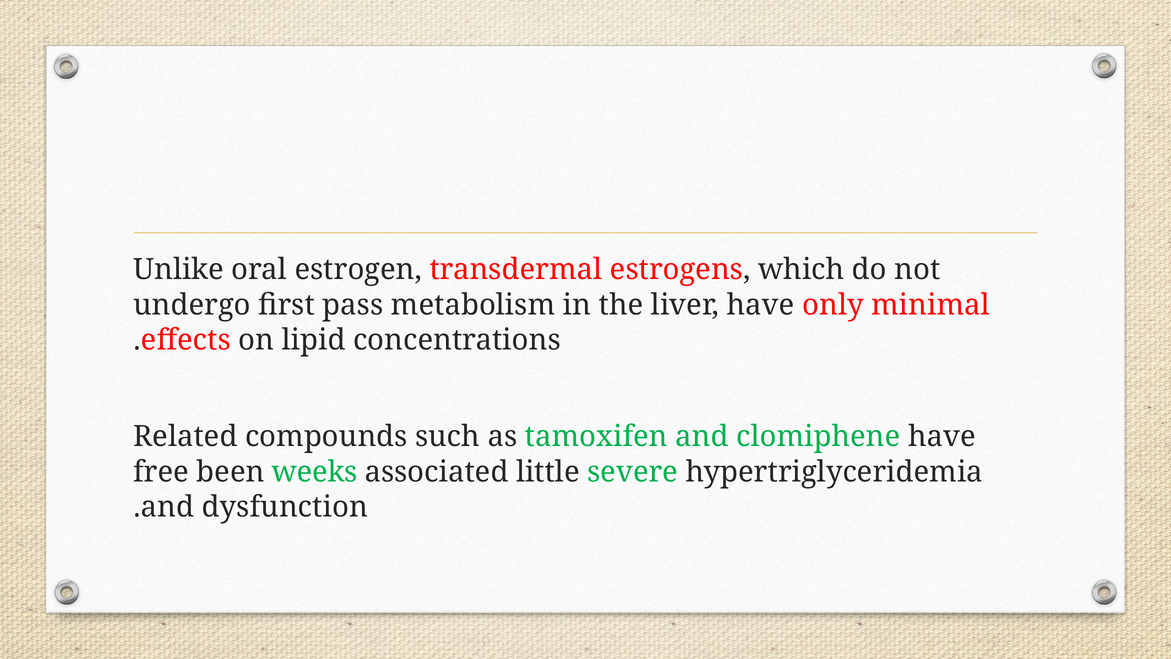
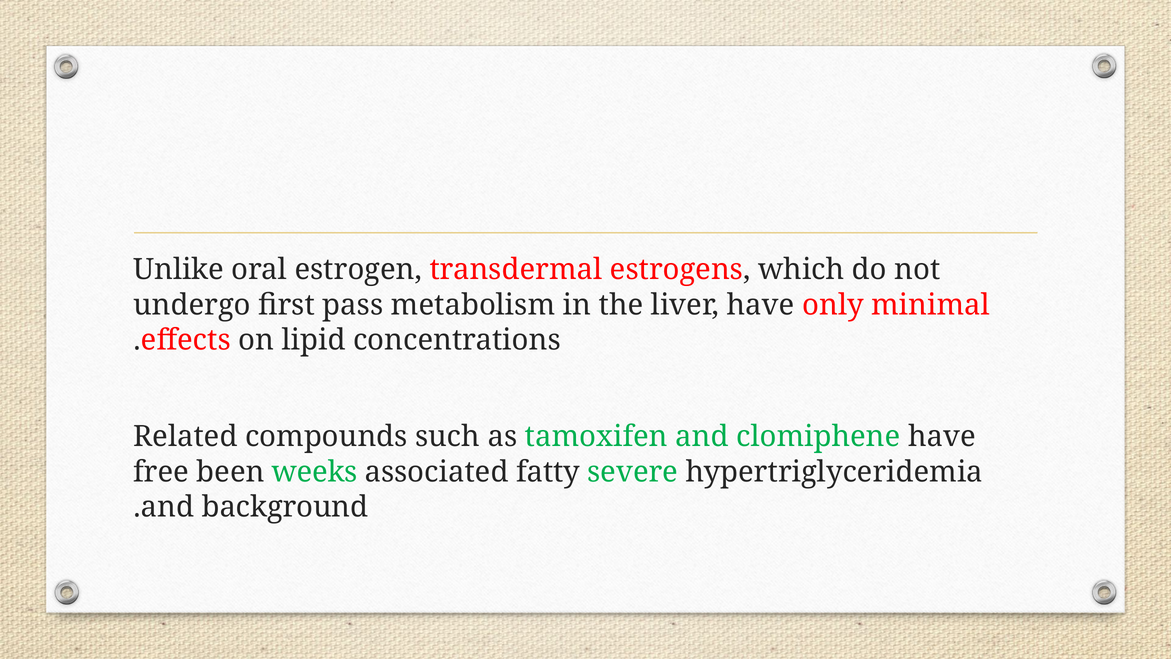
little: little -> fatty
dysfunction: dysfunction -> background
